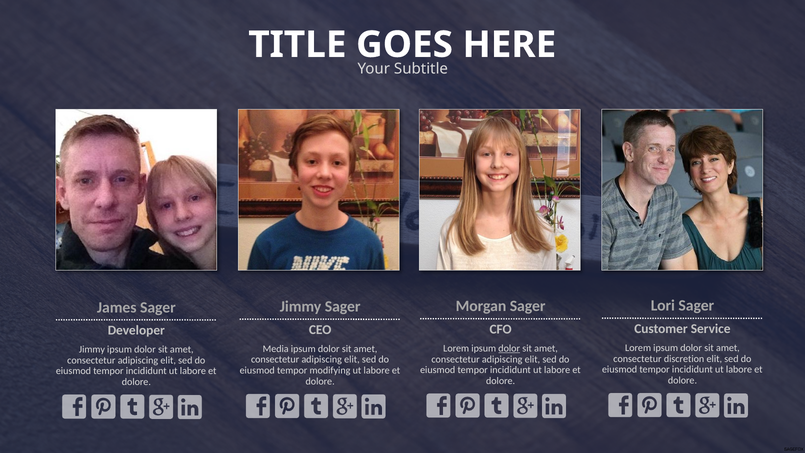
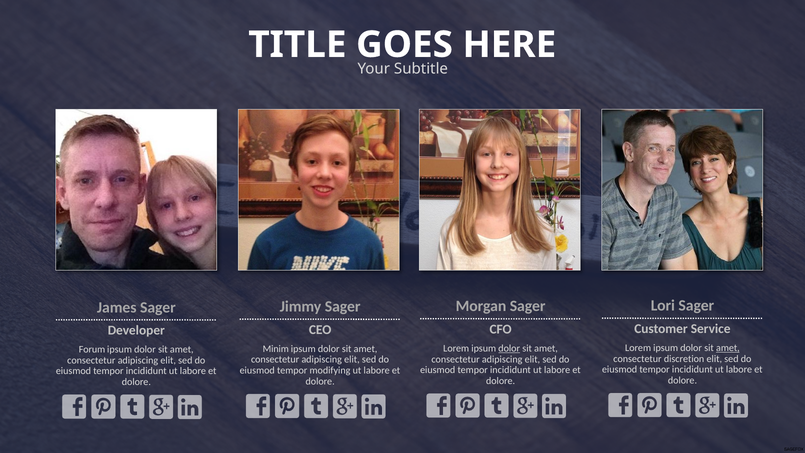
amet at (728, 348) underline: none -> present
Media: Media -> Minim
Jimmy at (92, 349): Jimmy -> Forum
